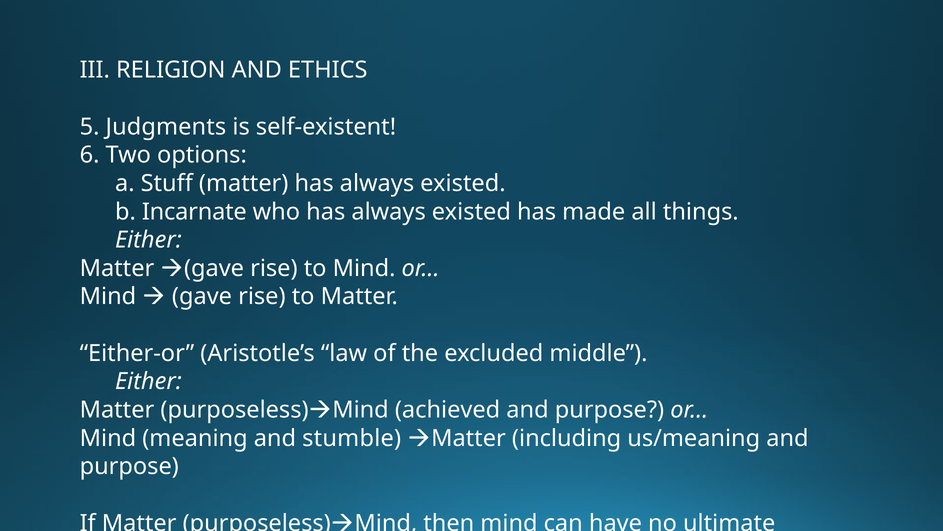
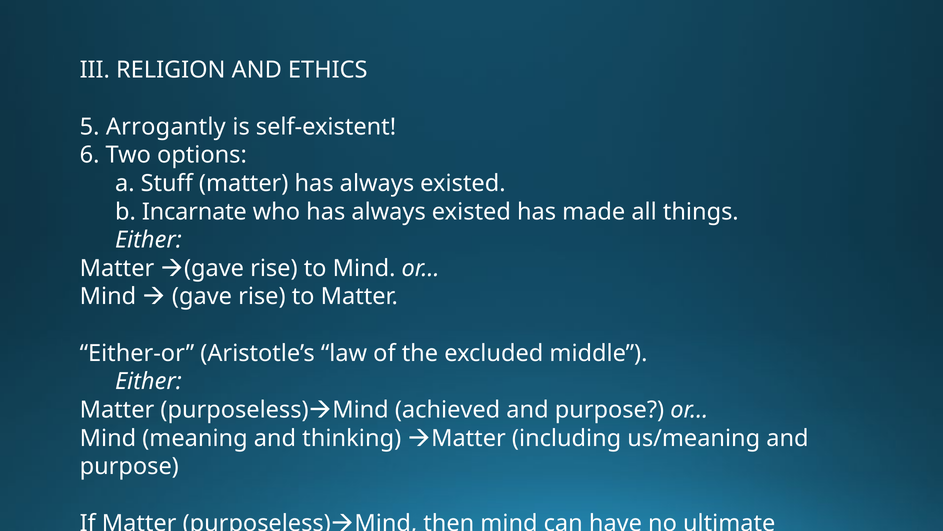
Judgments: Judgments -> Arrogantly
stumble: stumble -> thinking
